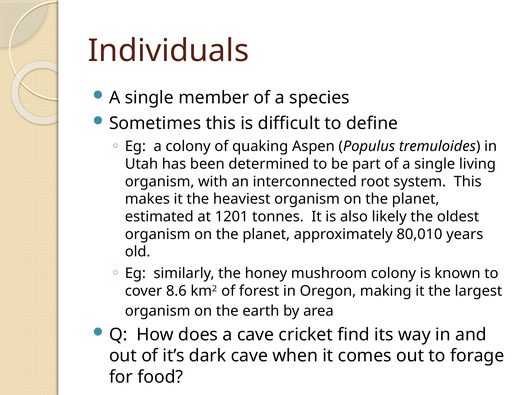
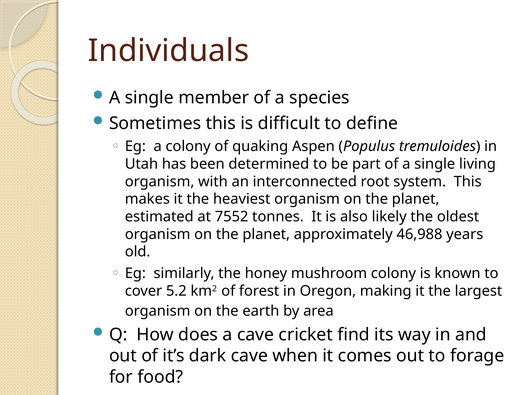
1201: 1201 -> 7552
80,010: 80,010 -> 46,988
8.6: 8.6 -> 5.2
